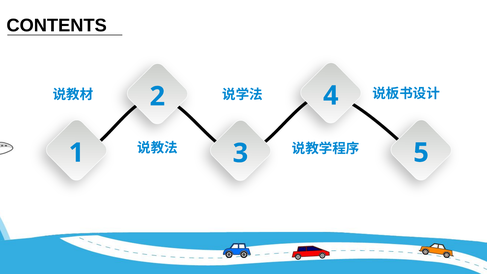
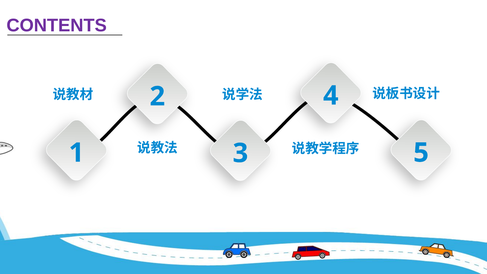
CONTENTS colour: black -> purple
